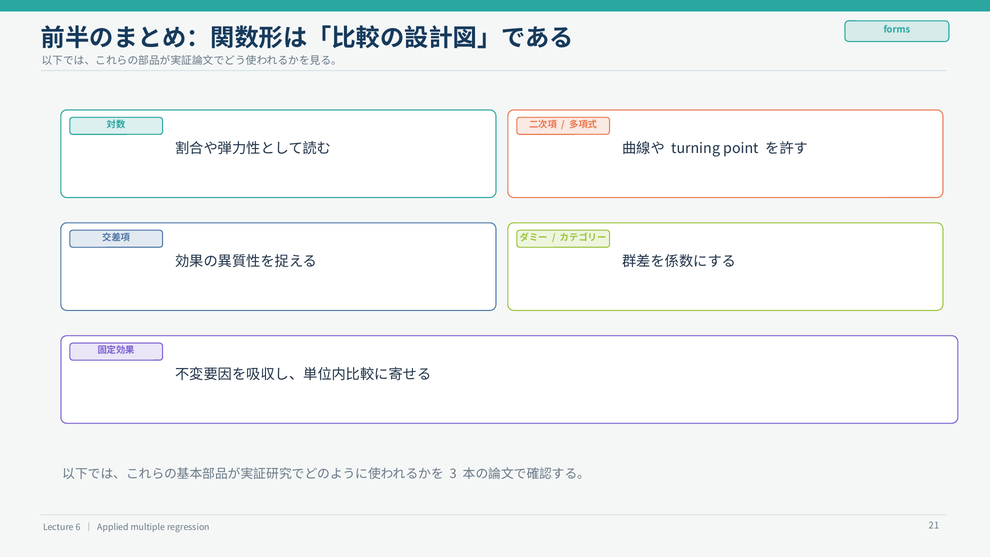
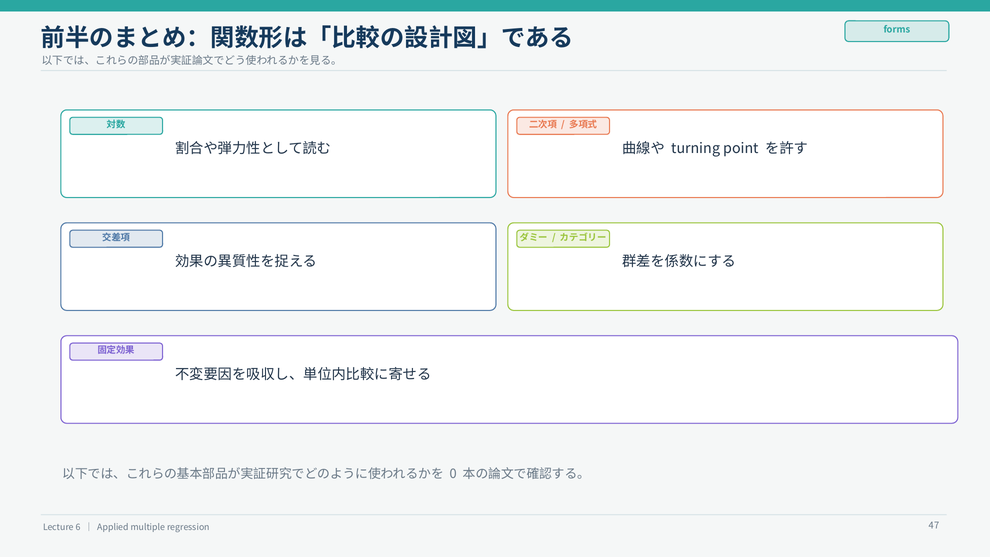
3: 3 -> 0
21: 21 -> 47
